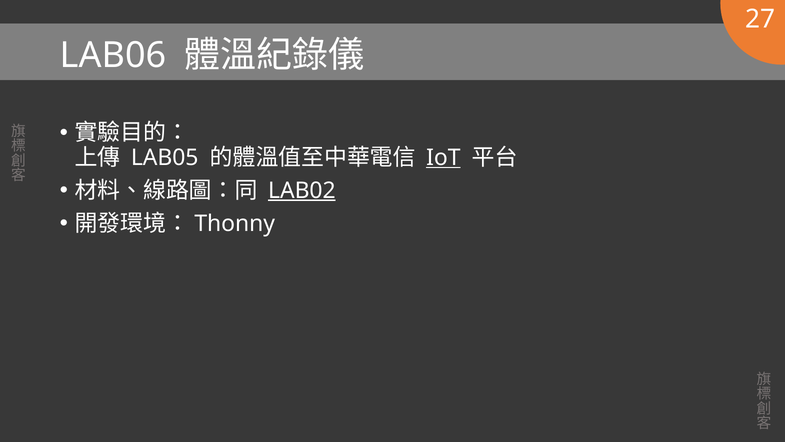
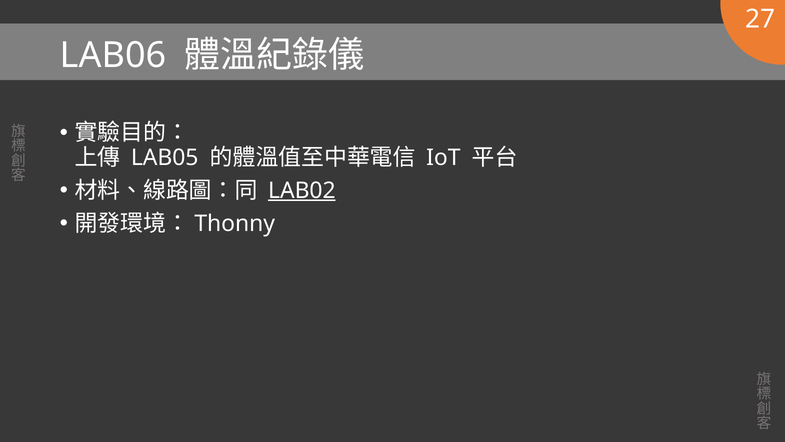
IoT underline: present -> none
